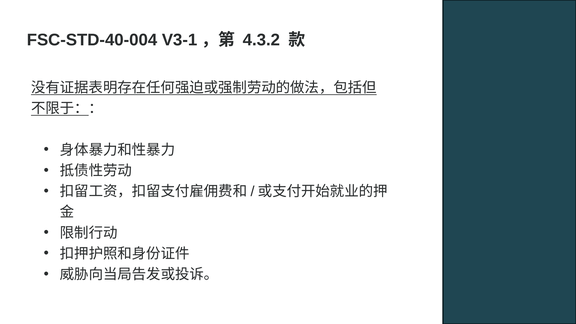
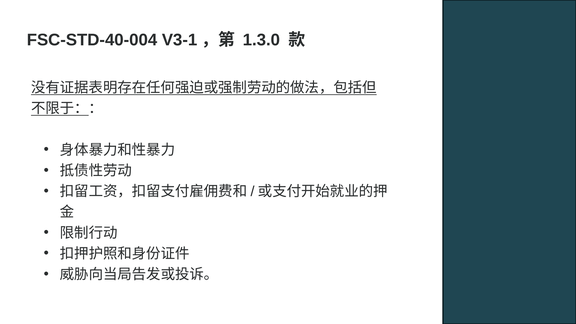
4.3.2: 4.3.2 -> 1.3.0
